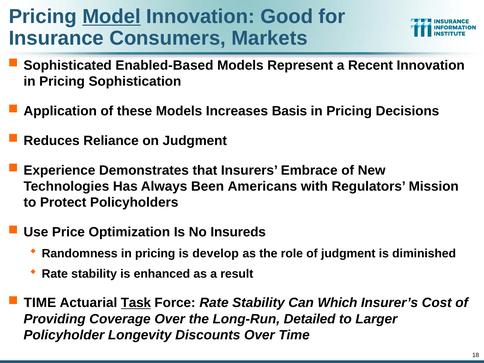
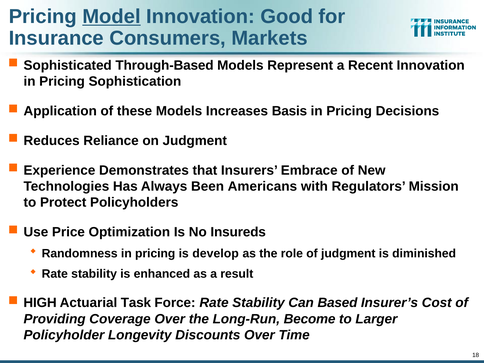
Enabled-Based: Enabled-Based -> Through-Based
TIME at (40, 303): TIME -> HIGH
Task underline: present -> none
Which: Which -> Based
Detailed: Detailed -> Become
